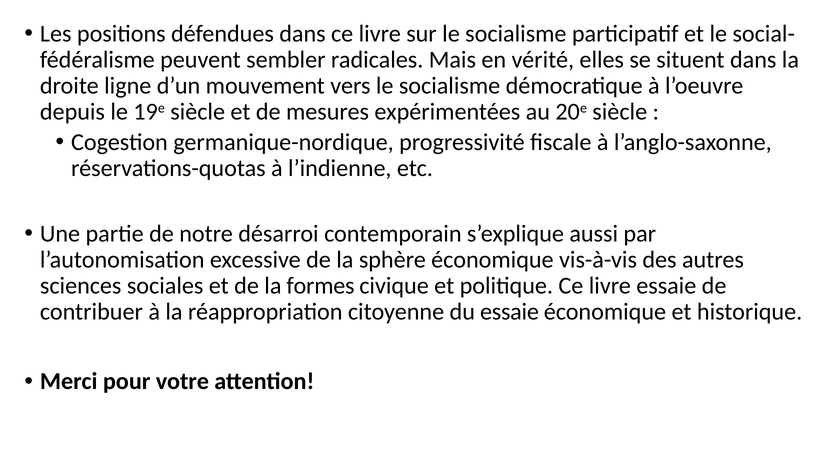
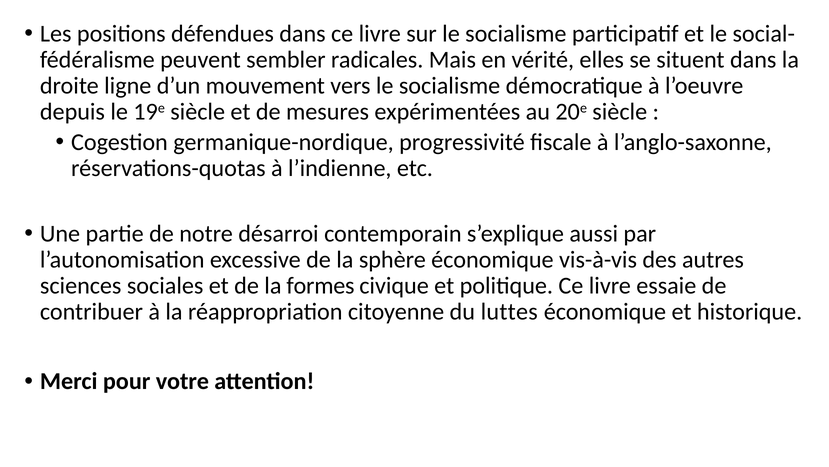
du essaie: essaie -> luttes
